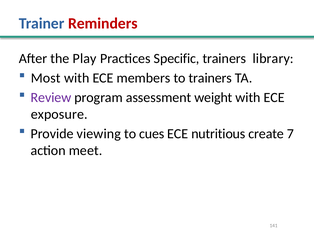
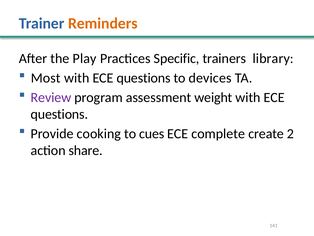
Reminders colour: red -> orange
members at (144, 78): members -> questions
to trainers: trainers -> devices
exposure at (59, 114): exposure -> questions
viewing: viewing -> cooking
nutritious: nutritious -> complete
7: 7 -> 2
meet: meet -> share
